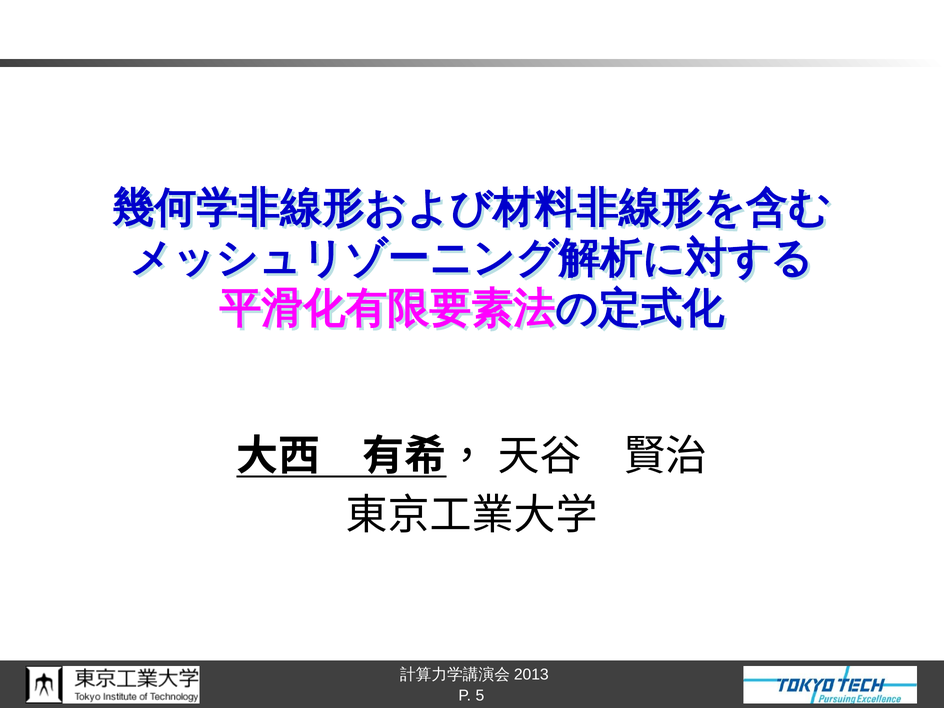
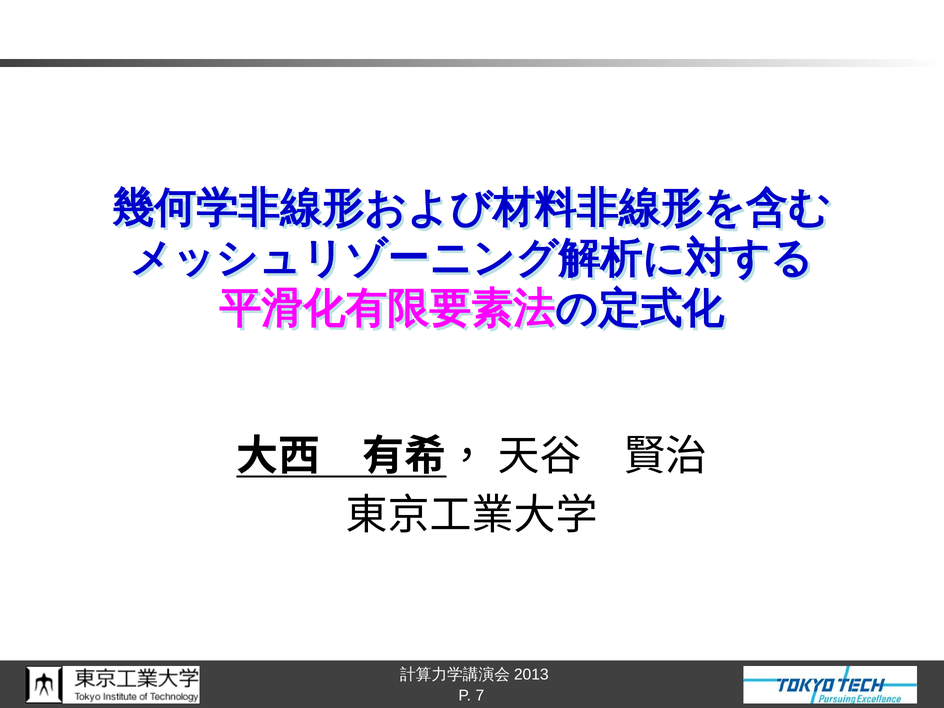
5: 5 -> 7
